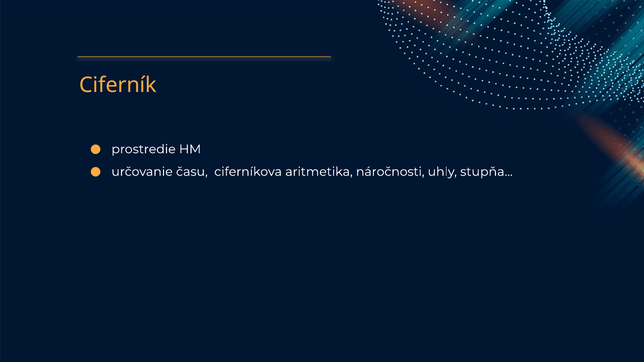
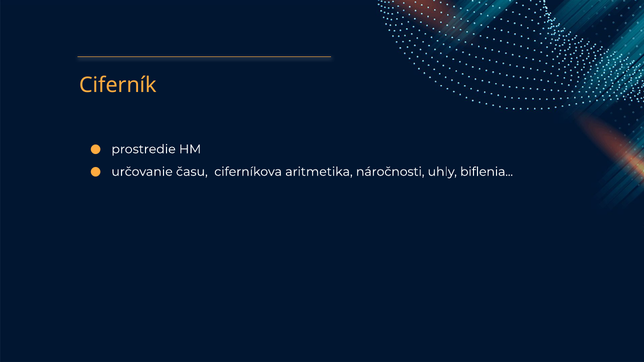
stupňa: stupňa -> biflenia
